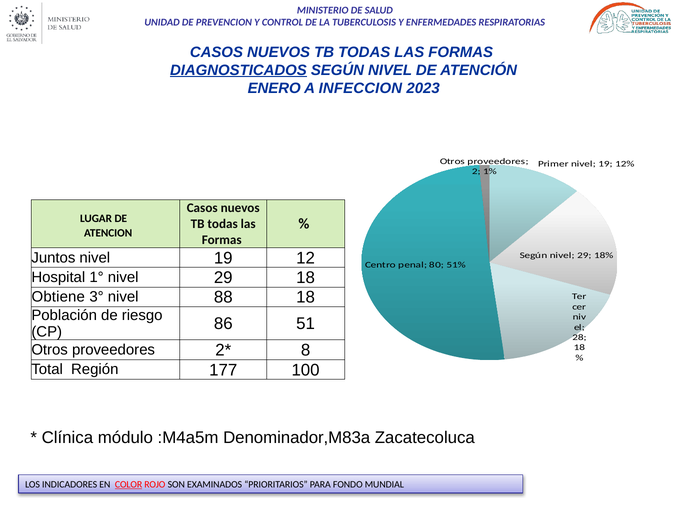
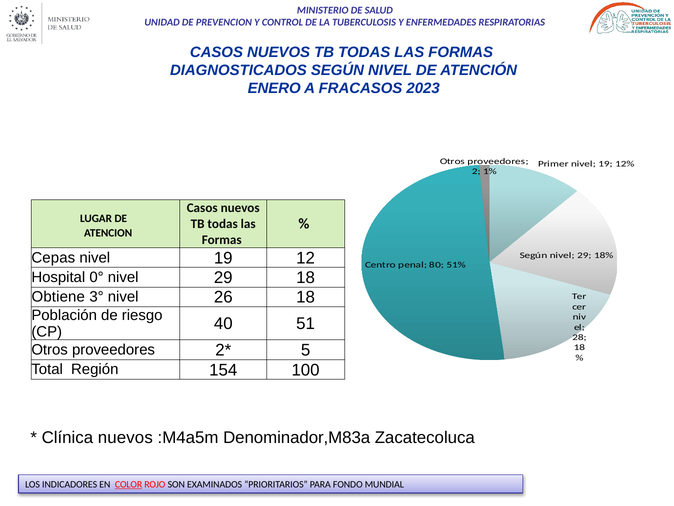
DIAGNOSTICADOS underline: present -> none
INFECCION: INFECCION -> FRACASOS
Juntos: Juntos -> Cepas
1°: 1° -> 0°
88: 88 -> 26
86: 86 -> 40
8: 8 -> 5
177: 177 -> 154
Clínica módulo: módulo -> nuevos
